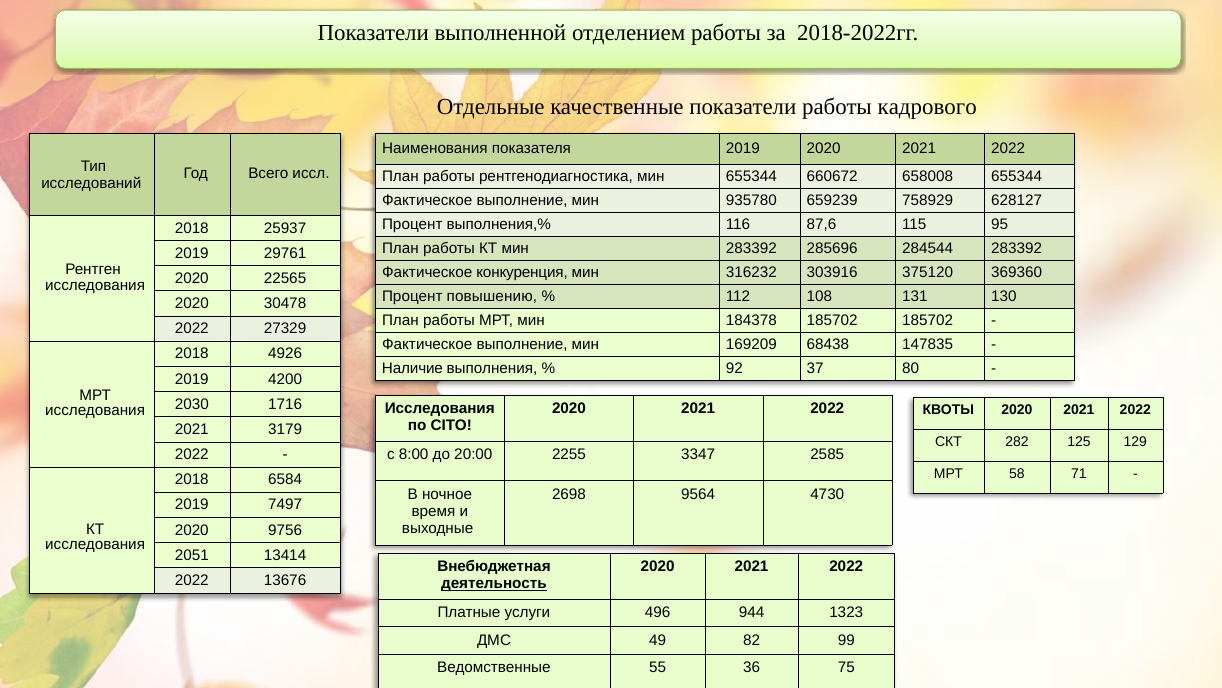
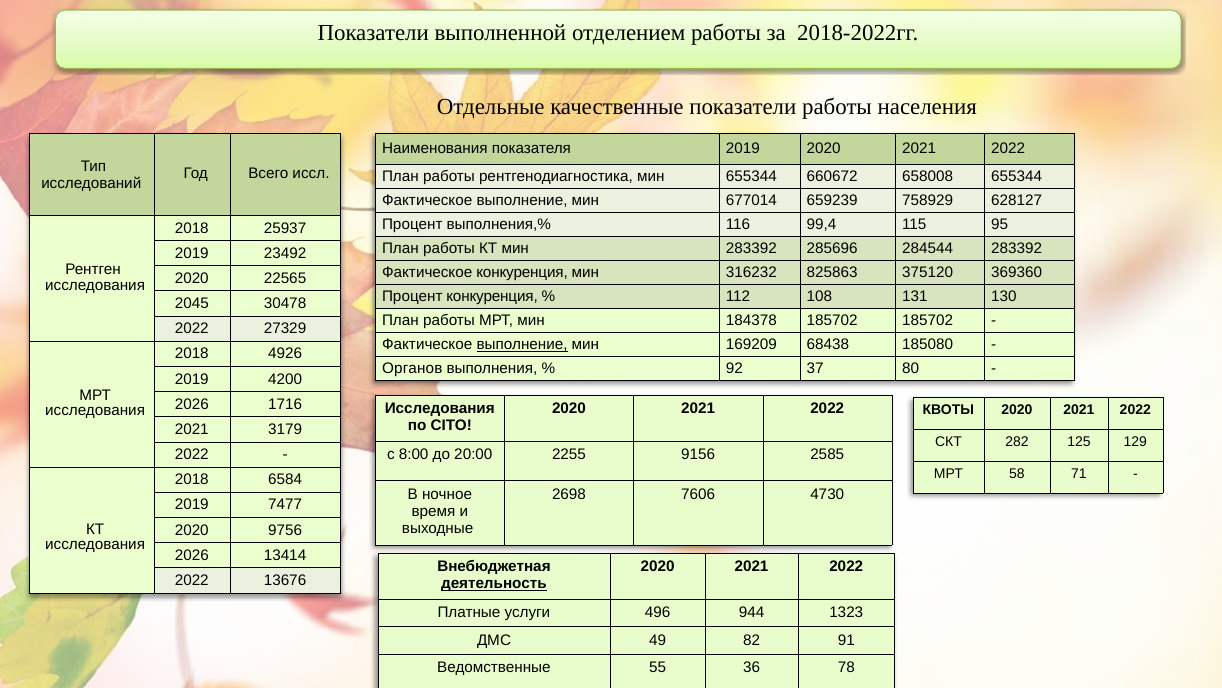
кадрового: кадрового -> населения
935780: 935780 -> 677014
87,6: 87,6 -> 99,4
29761: 29761 -> 23492
303916: 303916 -> 825863
Процент повышению: повышению -> конкуренция
2020 at (192, 303): 2020 -> 2045
выполнение at (522, 344) underline: none -> present
147835: 147835 -> 185080
Наличие: Наличие -> Органов
2030 at (192, 404): 2030 -> 2026
3347: 3347 -> 9156
9564: 9564 -> 7606
7497: 7497 -> 7477
2051 at (192, 555): 2051 -> 2026
99: 99 -> 91
75: 75 -> 78
